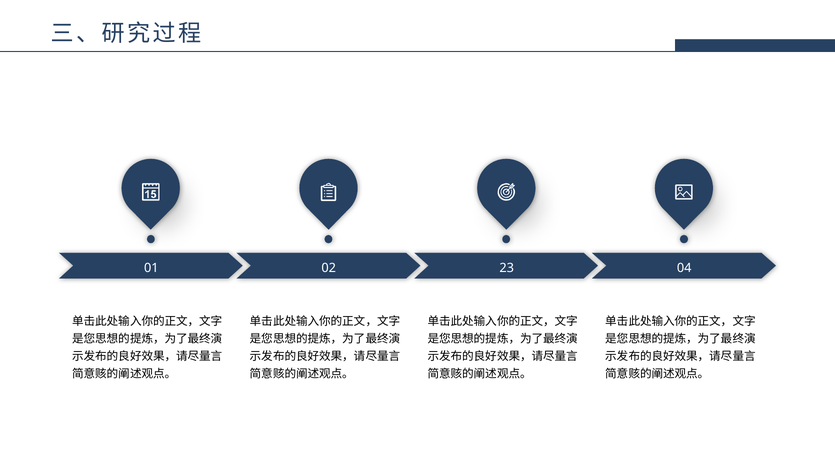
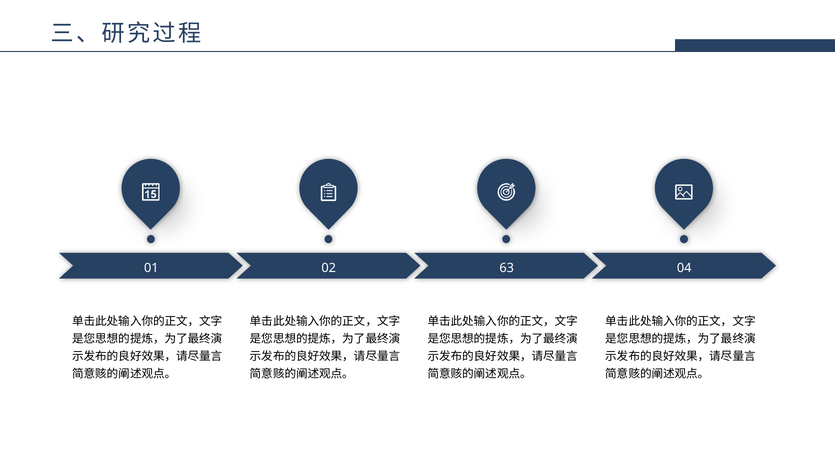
23: 23 -> 63
